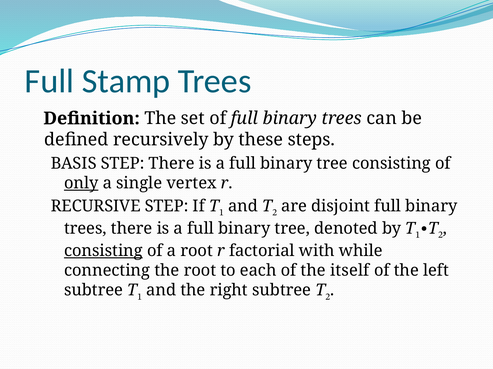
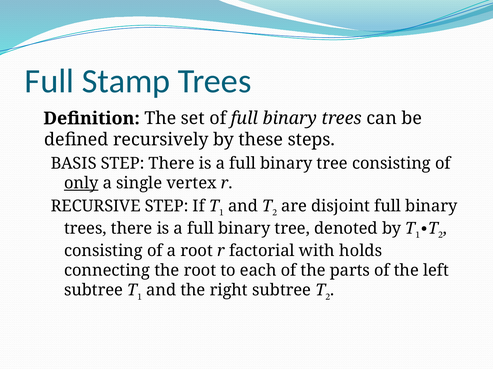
consisting at (103, 251) underline: present -> none
while: while -> holds
itself: itself -> parts
